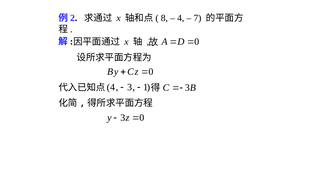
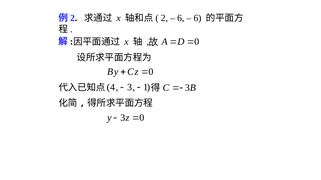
8 at (164, 18): 8 -> 2
4 at (181, 18): 4 -> 6
7 at (197, 18): 7 -> 6
